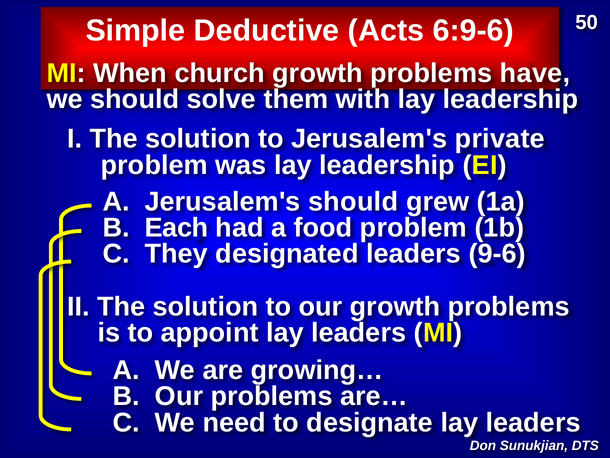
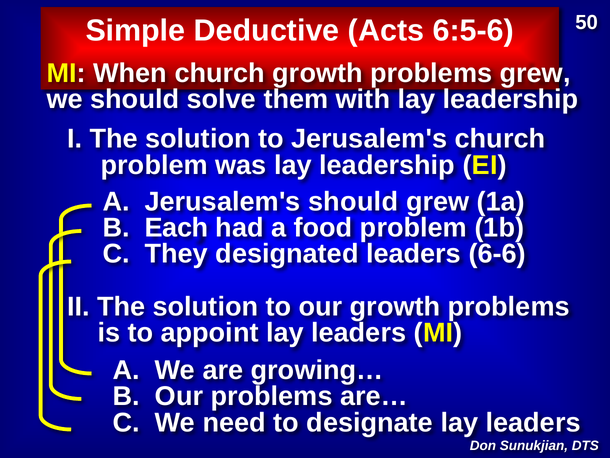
6:9-6: 6:9-6 -> 6:5-6
problems have: have -> grew
Jerusalem's private: private -> church
9-6: 9-6 -> 6-6
